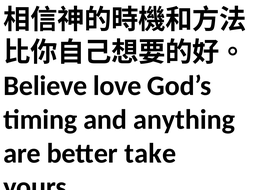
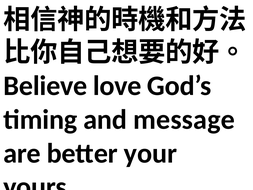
anything: anything -> message
take: take -> your
